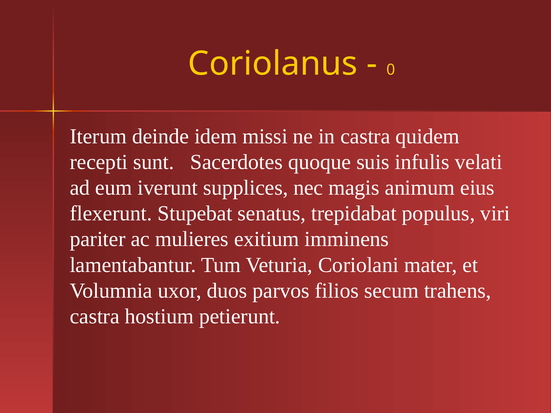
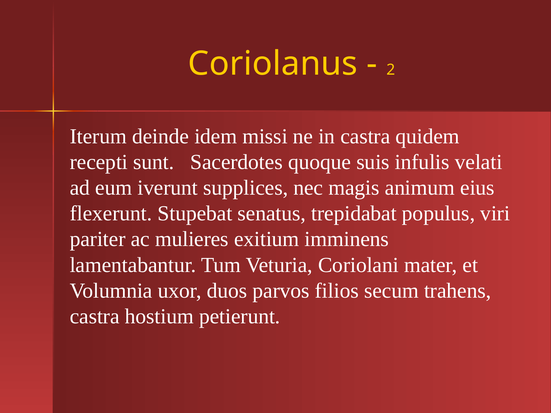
0: 0 -> 2
